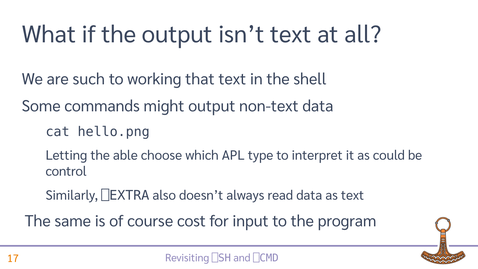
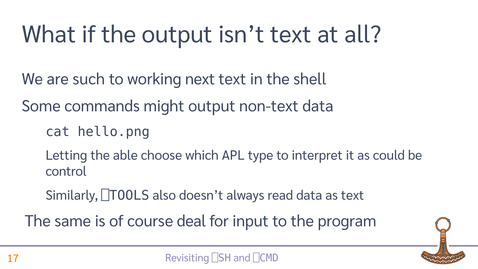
that: that -> next
⎕EXTRA: ⎕EXTRA -> ⎕TOOLS
cost: cost -> deal
